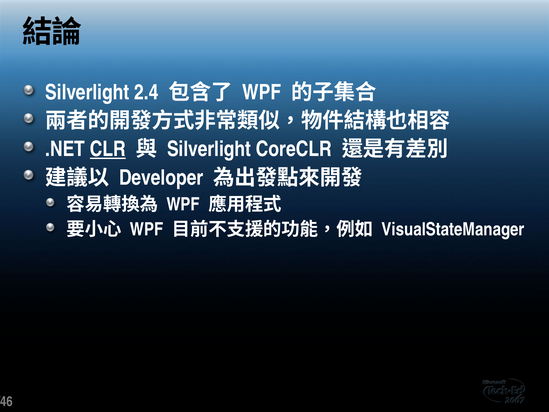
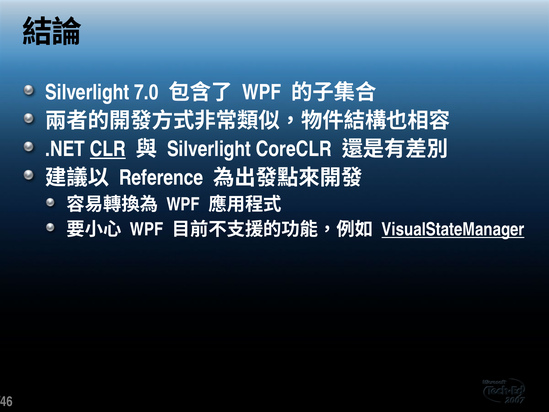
2.4: 2.4 -> 7.0
Developer: Developer -> Reference
VisualStateManager underline: none -> present
